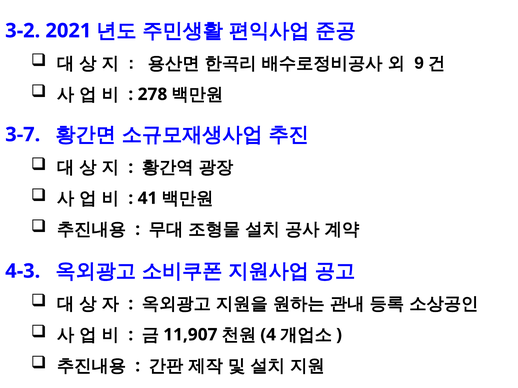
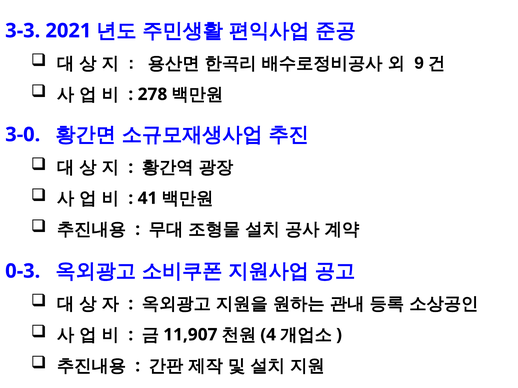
3-2: 3-2 -> 3-3
3-7: 3-7 -> 3-0
4-3: 4-3 -> 0-3
